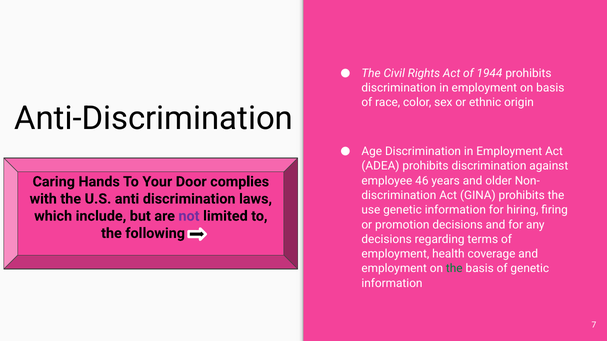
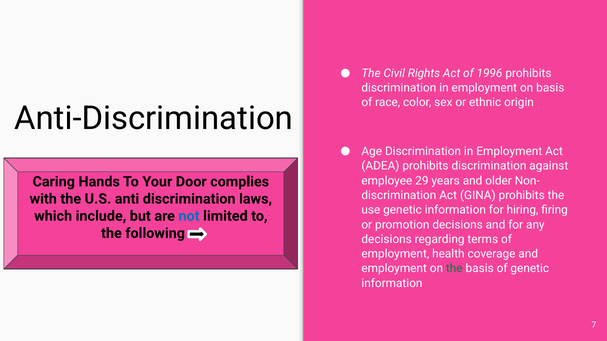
1944: 1944 -> 1996
46: 46 -> 29
not colour: purple -> blue
